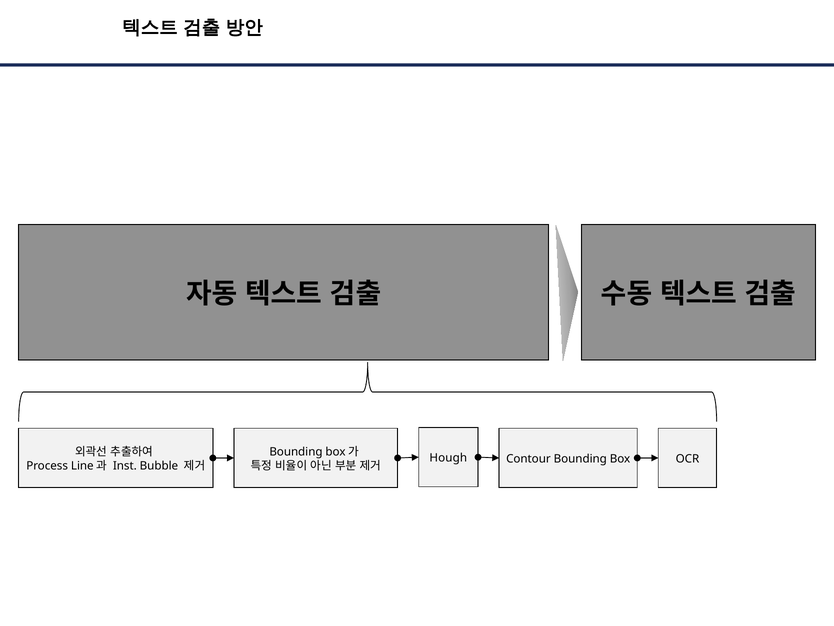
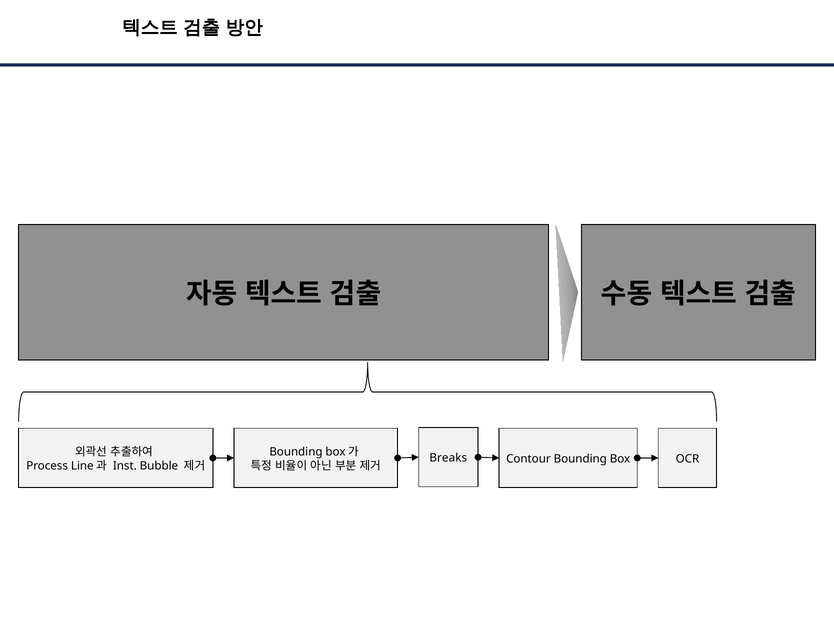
Hough: Hough -> Breaks
